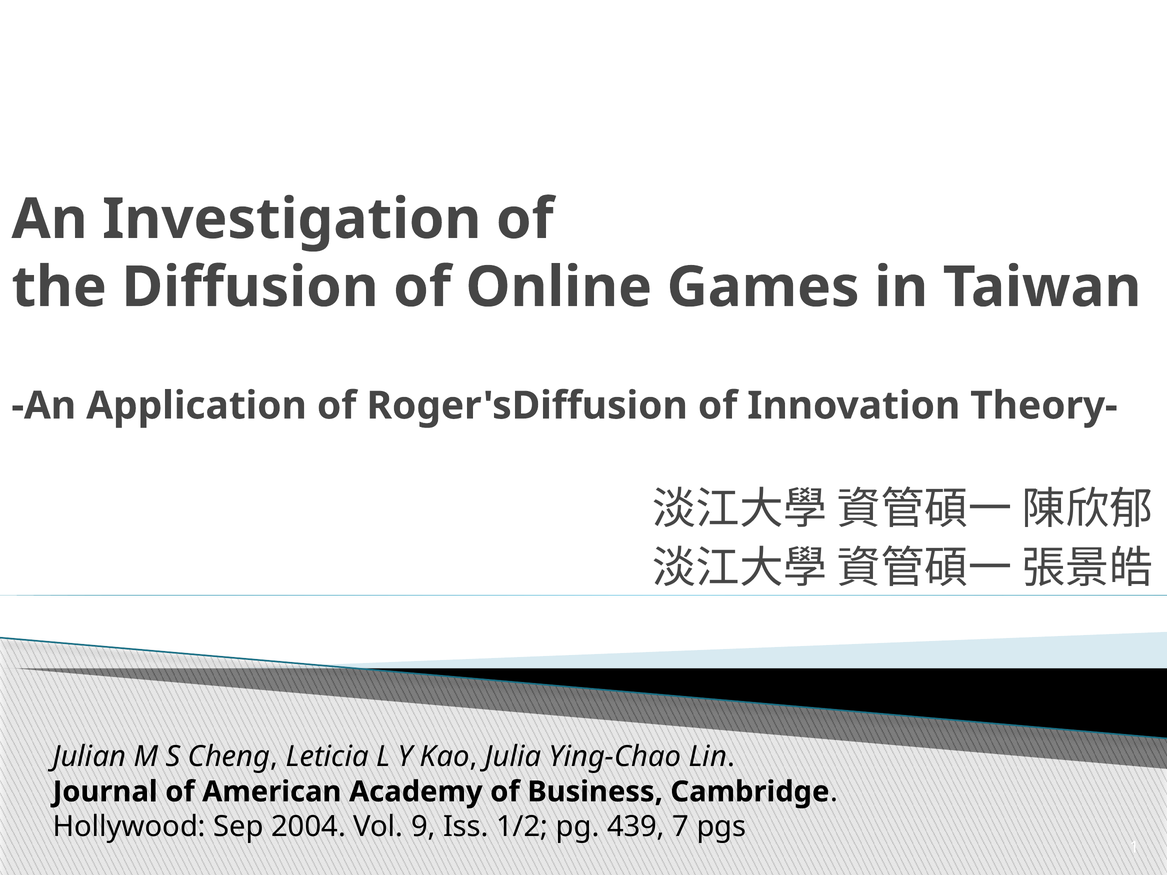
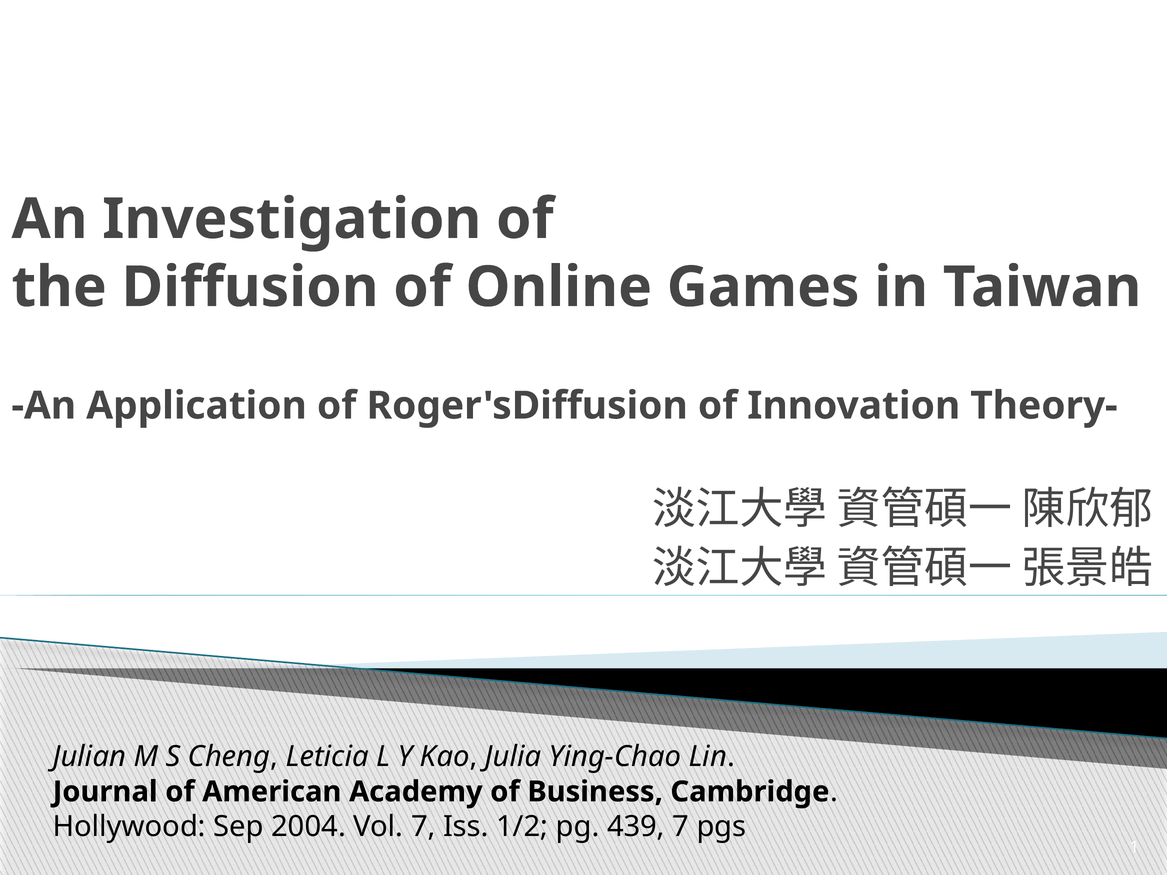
Vol 9: 9 -> 7
